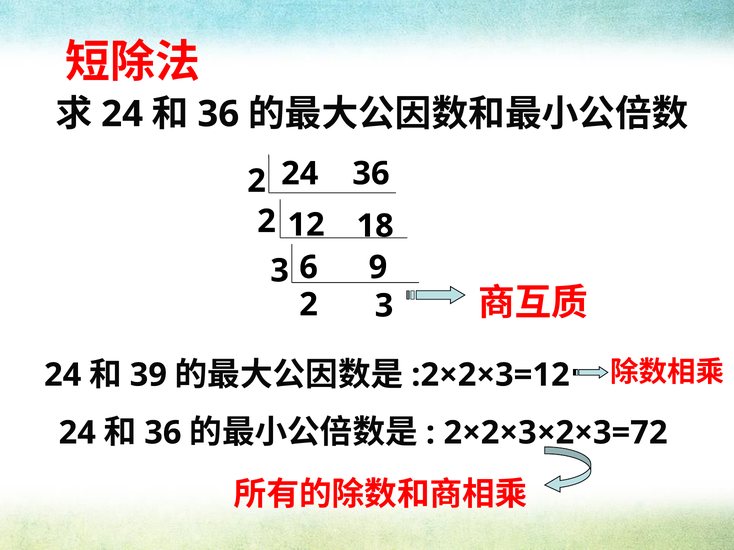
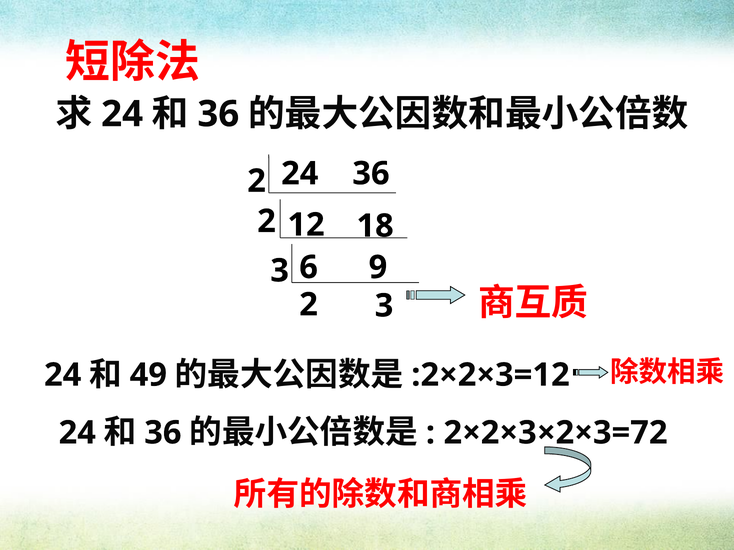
39: 39 -> 49
